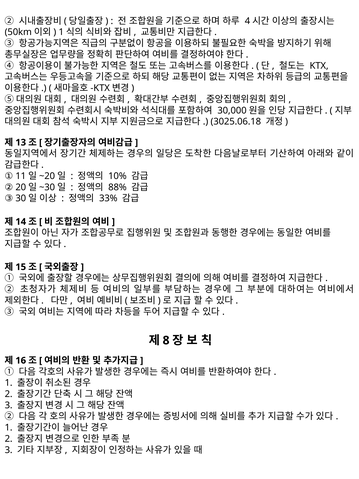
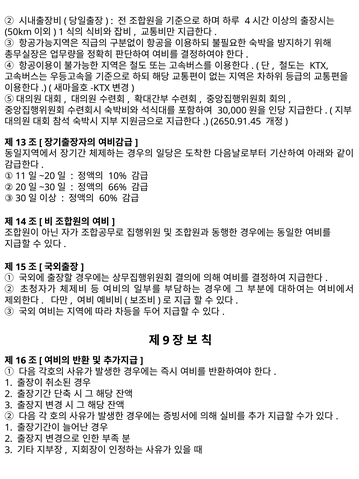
3025.06.18: 3025.06.18 -> 2650.91.45
88%: 88% -> 66%
33%: 33% -> 60%
8: 8 -> 9
